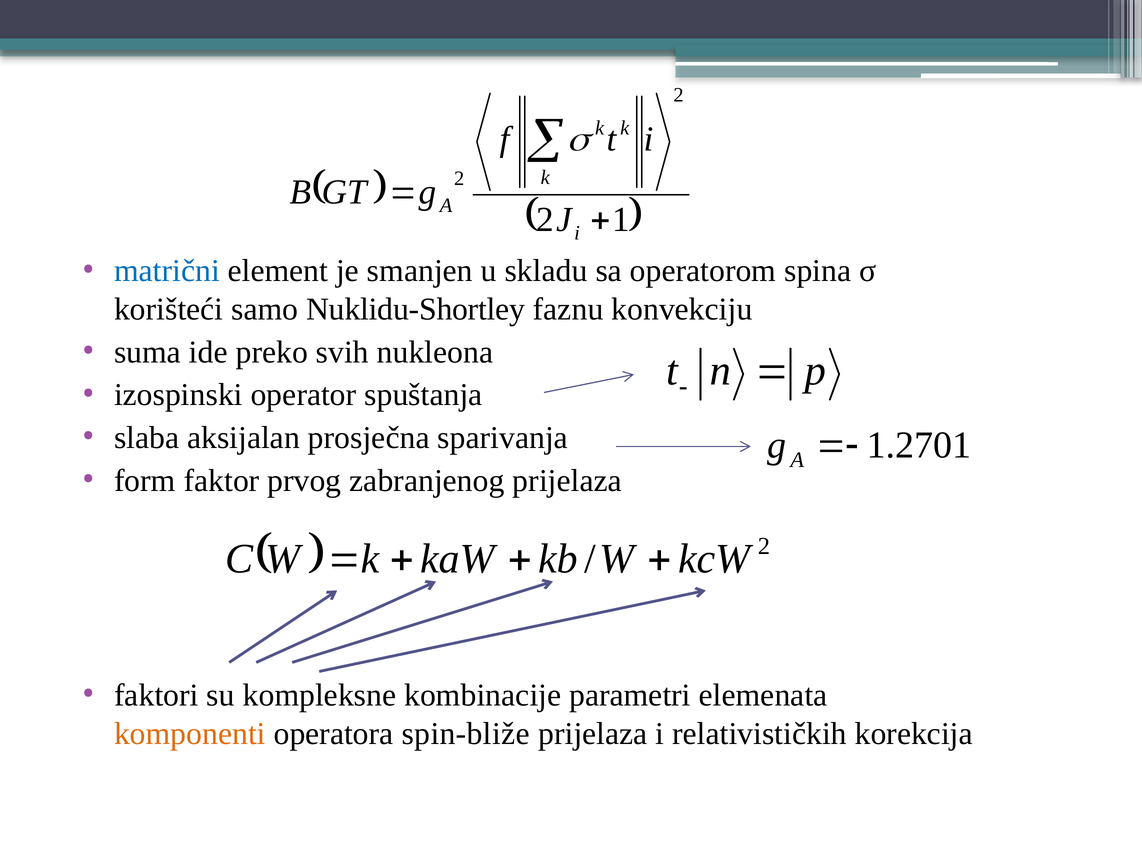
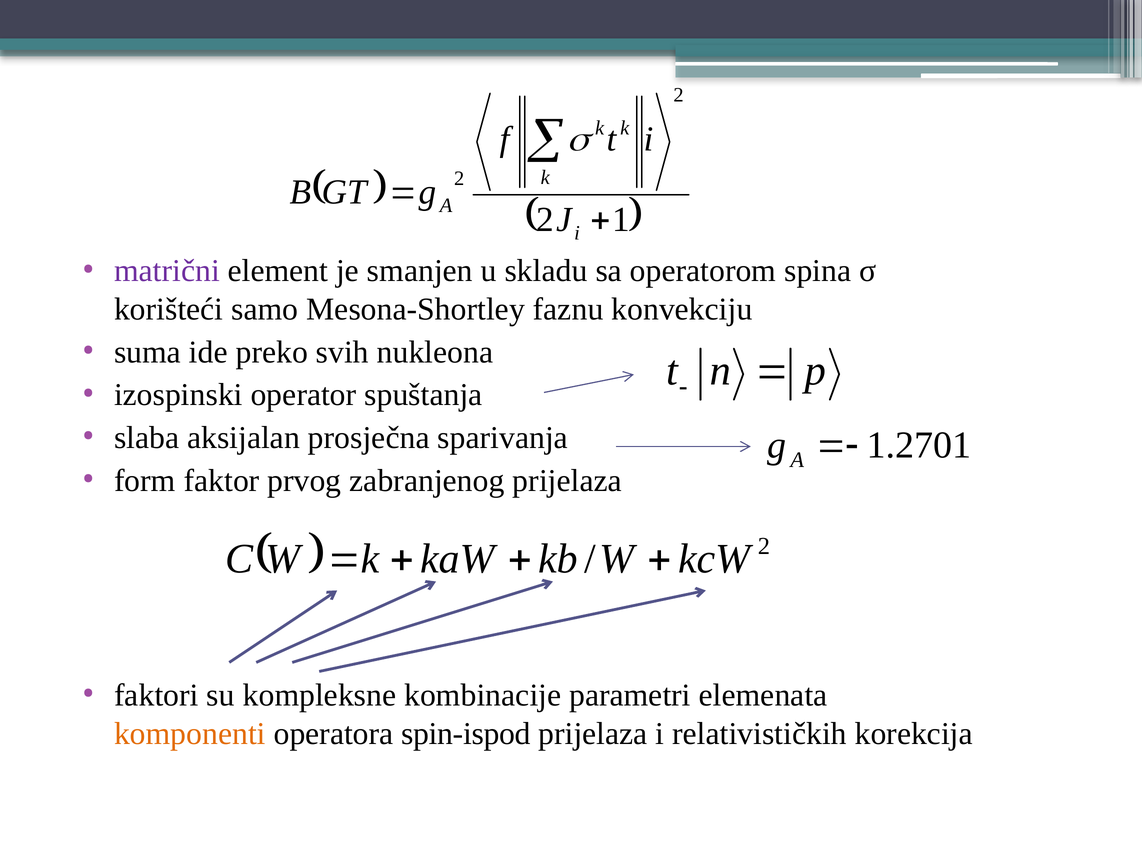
matrični colour: blue -> purple
Nuklidu-Shortley: Nuklidu-Shortley -> Mesona-Shortley
spin-bliže: spin-bliže -> spin-ispod
